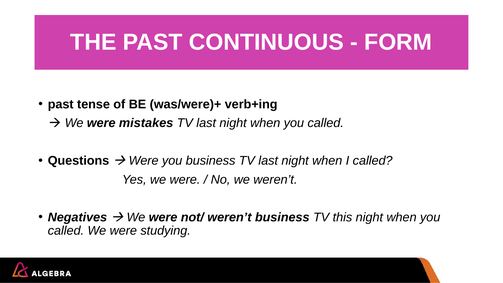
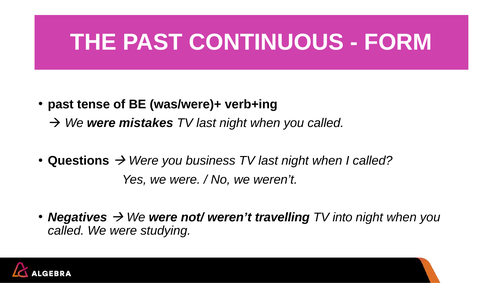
weren’t business: business -> travelling
this: this -> into
